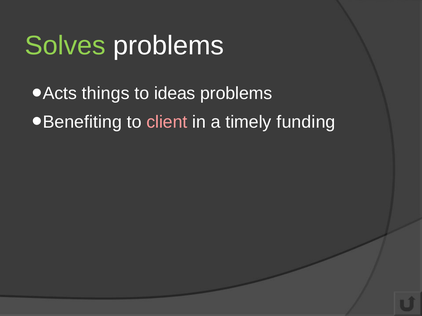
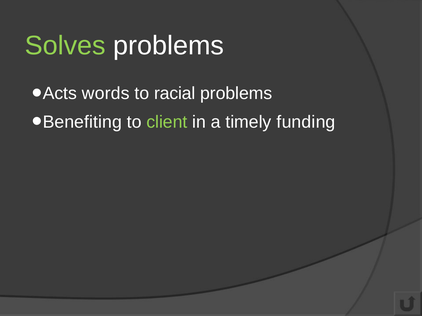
things: things -> words
ideas: ideas -> racial
client colour: pink -> light green
